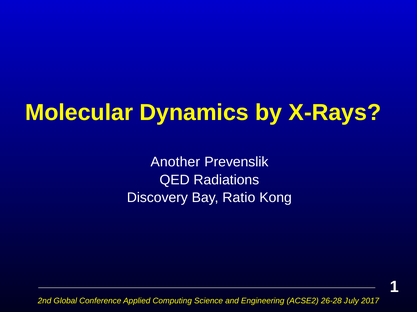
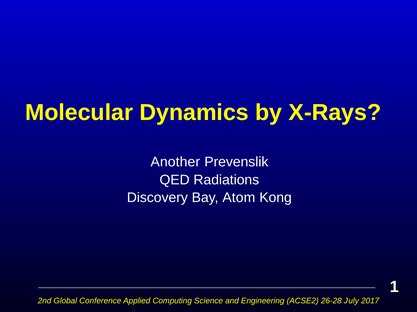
Ratio: Ratio -> Atom
